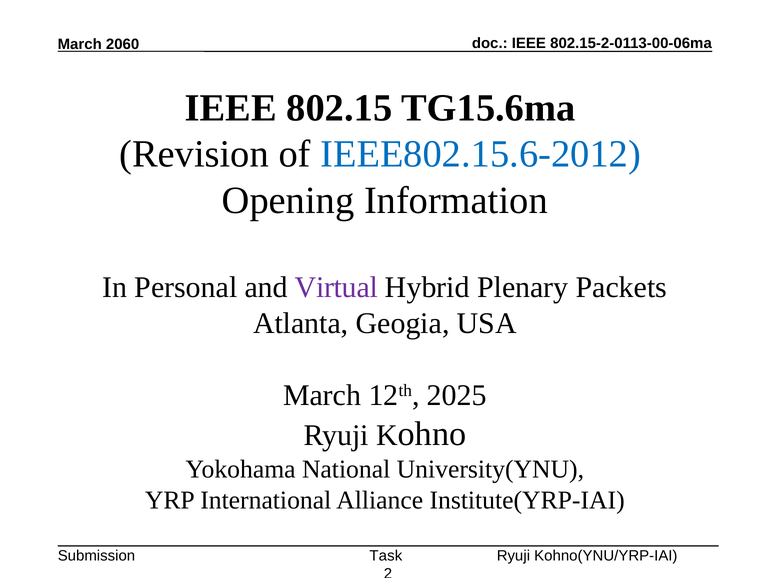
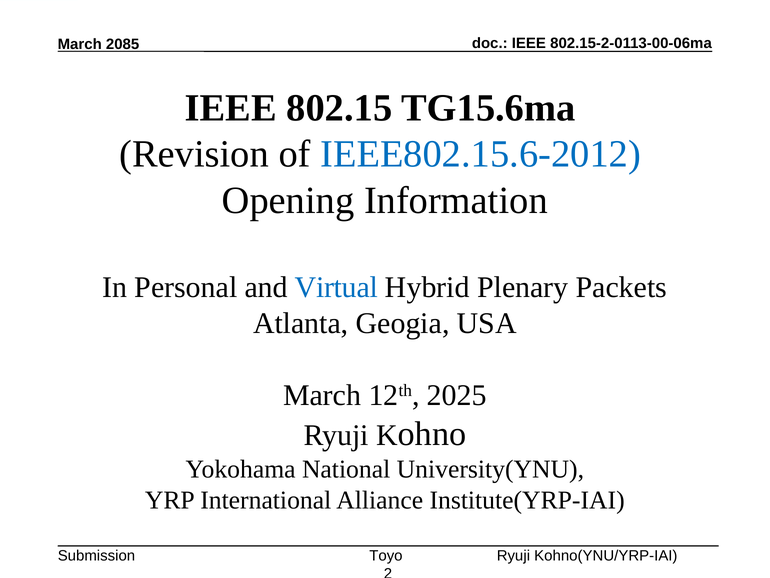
2060: 2060 -> 2085
Virtual colour: purple -> blue
Task: Task -> Toyo
